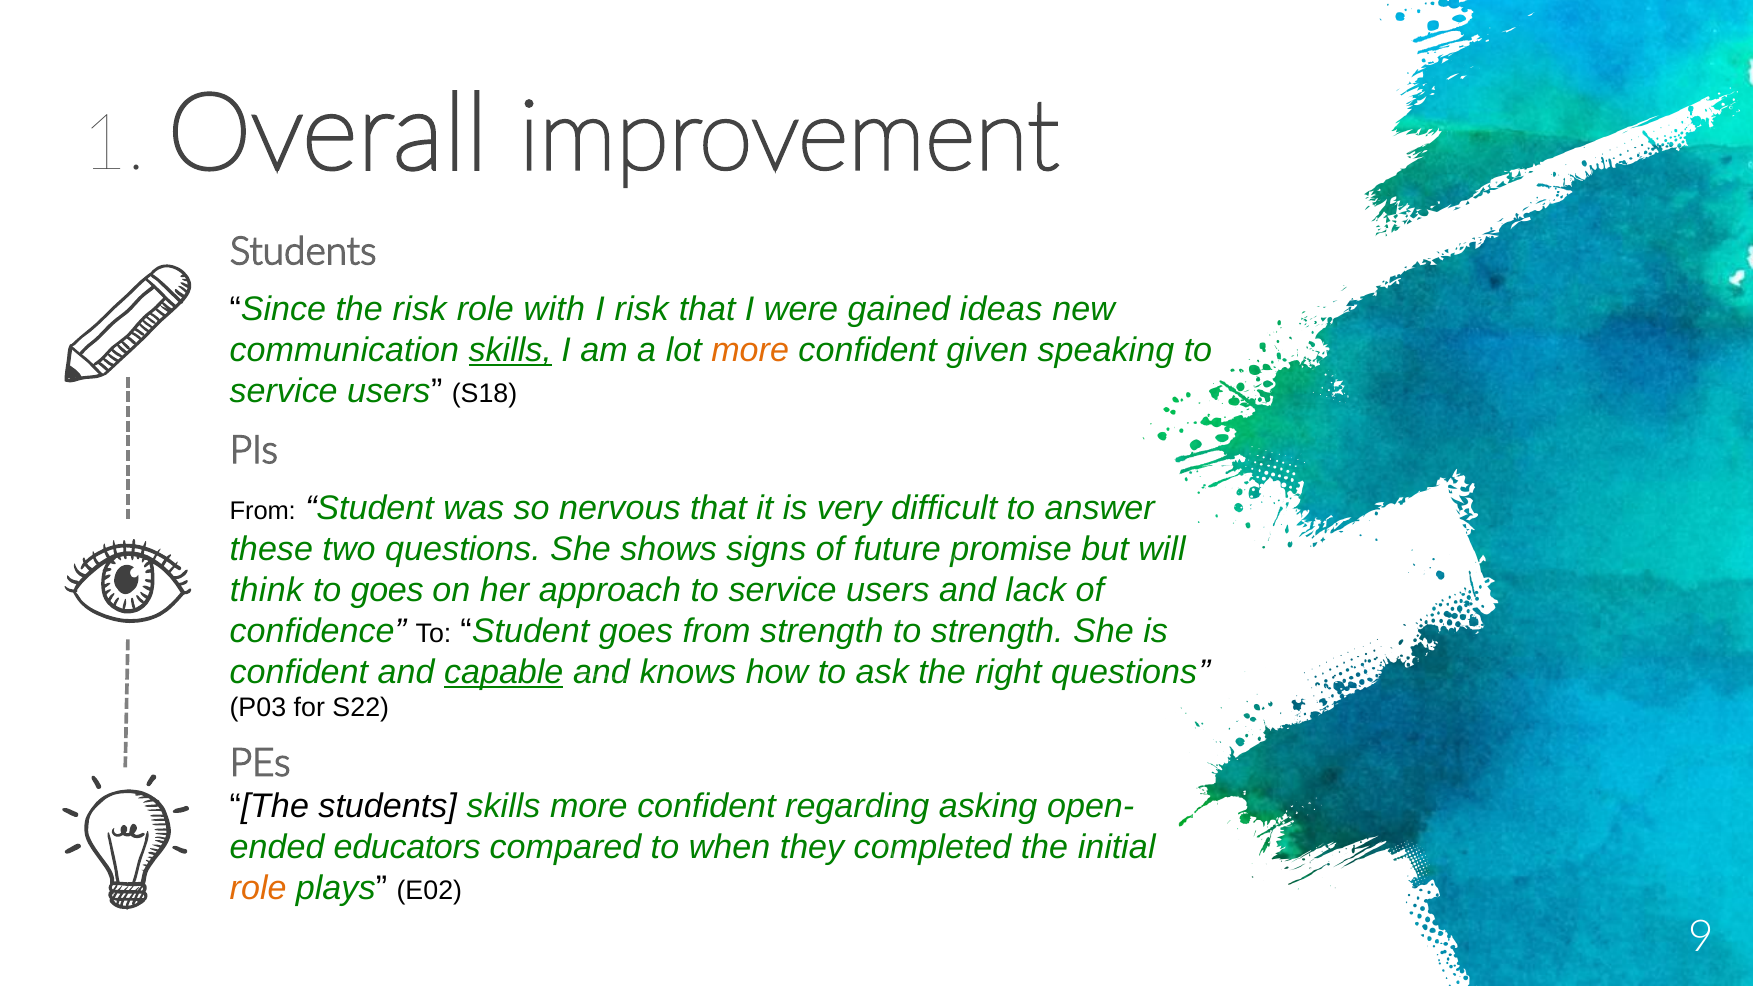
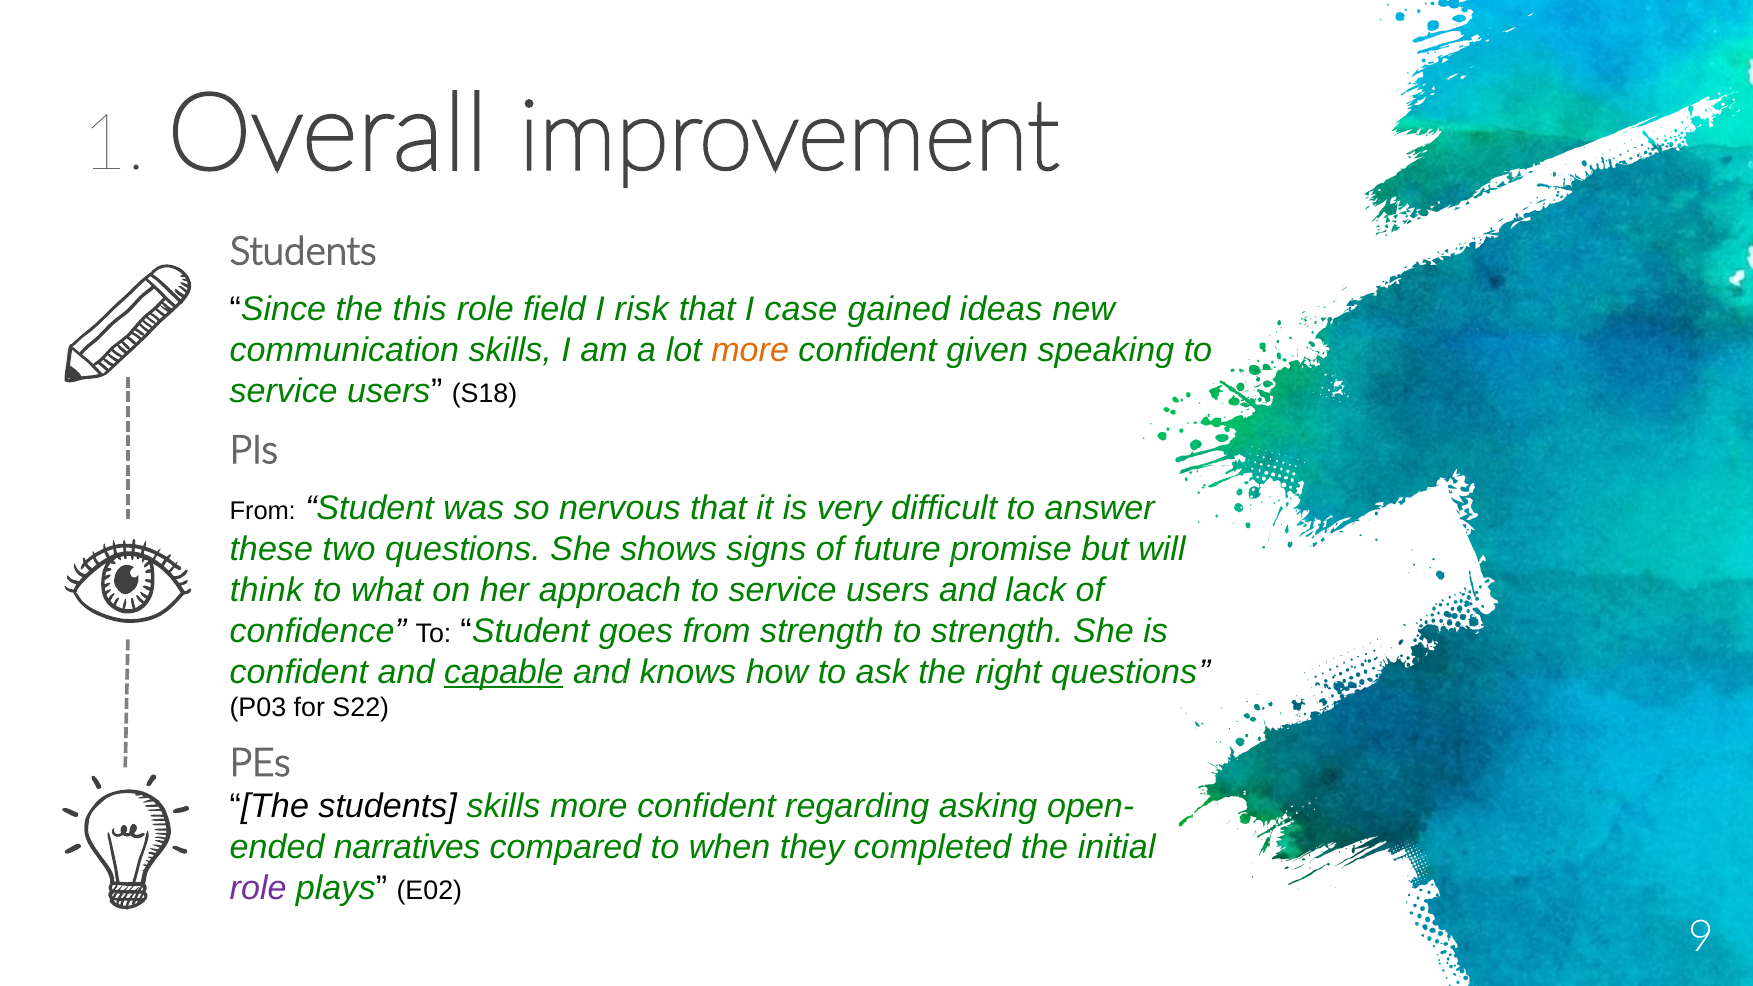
the risk: risk -> this
with: with -> field
were: were -> case
skills at (510, 351) underline: present -> none
to goes: goes -> what
educators: educators -> narratives
role at (258, 888) colour: orange -> purple
